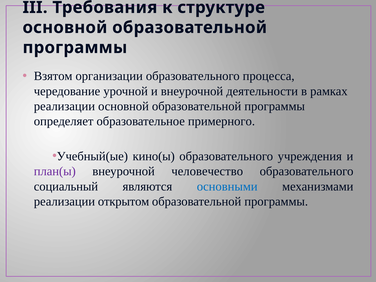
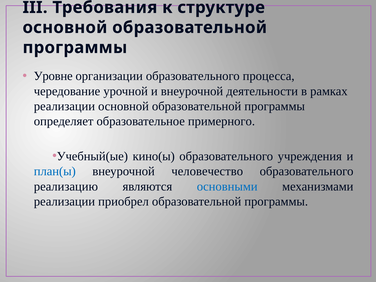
Взятом: Взятом -> Уровне
план(ы colour: purple -> blue
социальный: социальный -> реализацию
открытом: открытом -> приобрел
